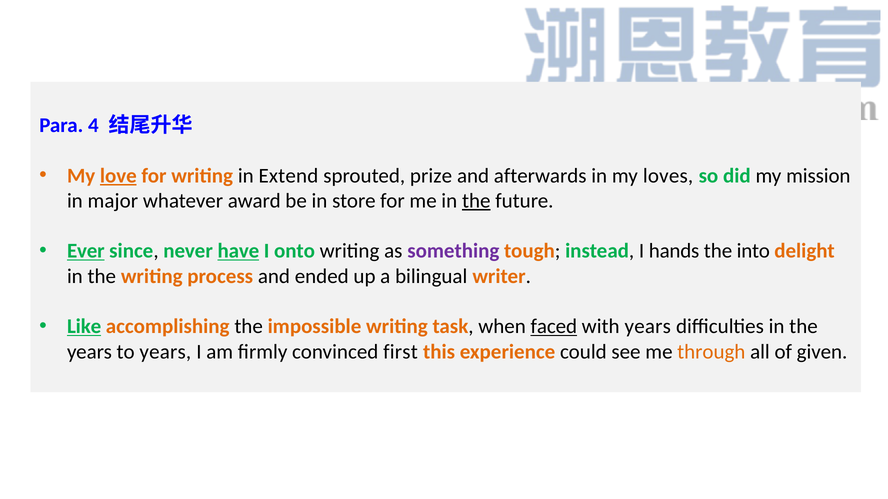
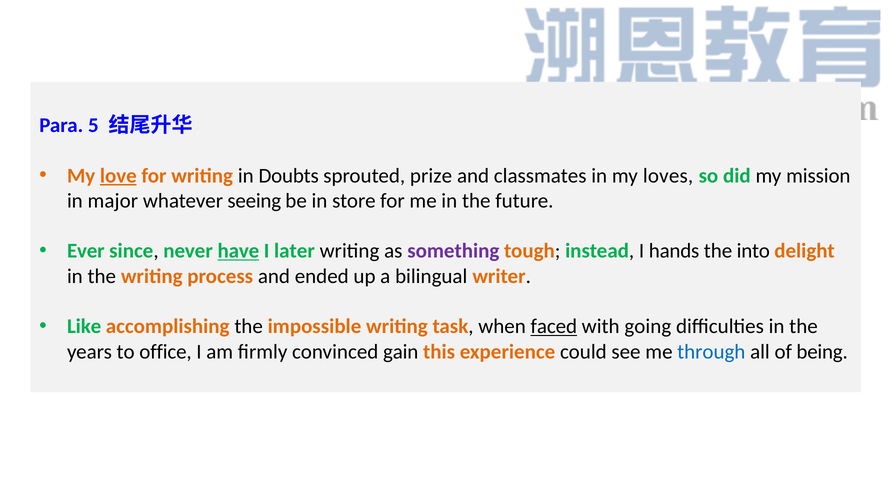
4: 4 -> 5
Extend: Extend -> Doubts
afterwards: afterwards -> classmates
award: award -> seeing
the at (476, 201) underline: present -> none
Ever underline: present -> none
onto: onto -> later
Like underline: present -> none
with years: years -> going
to years: years -> office
first: first -> gain
through colour: orange -> blue
given: given -> being
